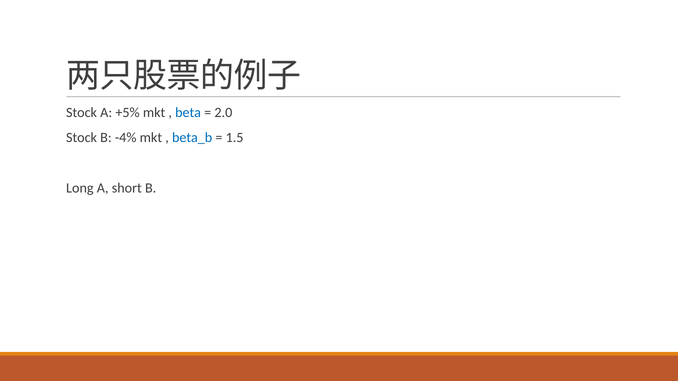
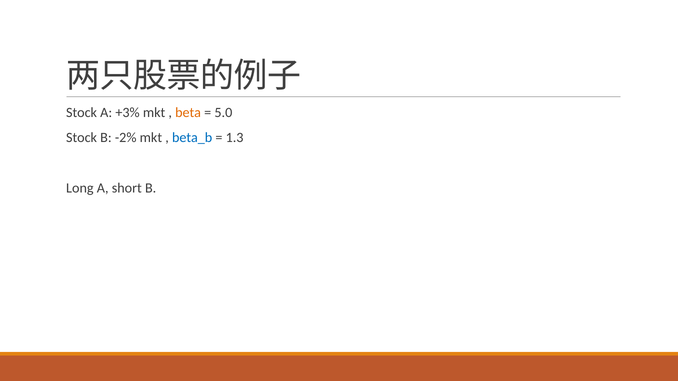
+5%: +5% -> +3%
beta colour: blue -> orange
2.0: 2.0 -> 5.0
-4%: -4% -> -2%
1.5: 1.5 -> 1.3
